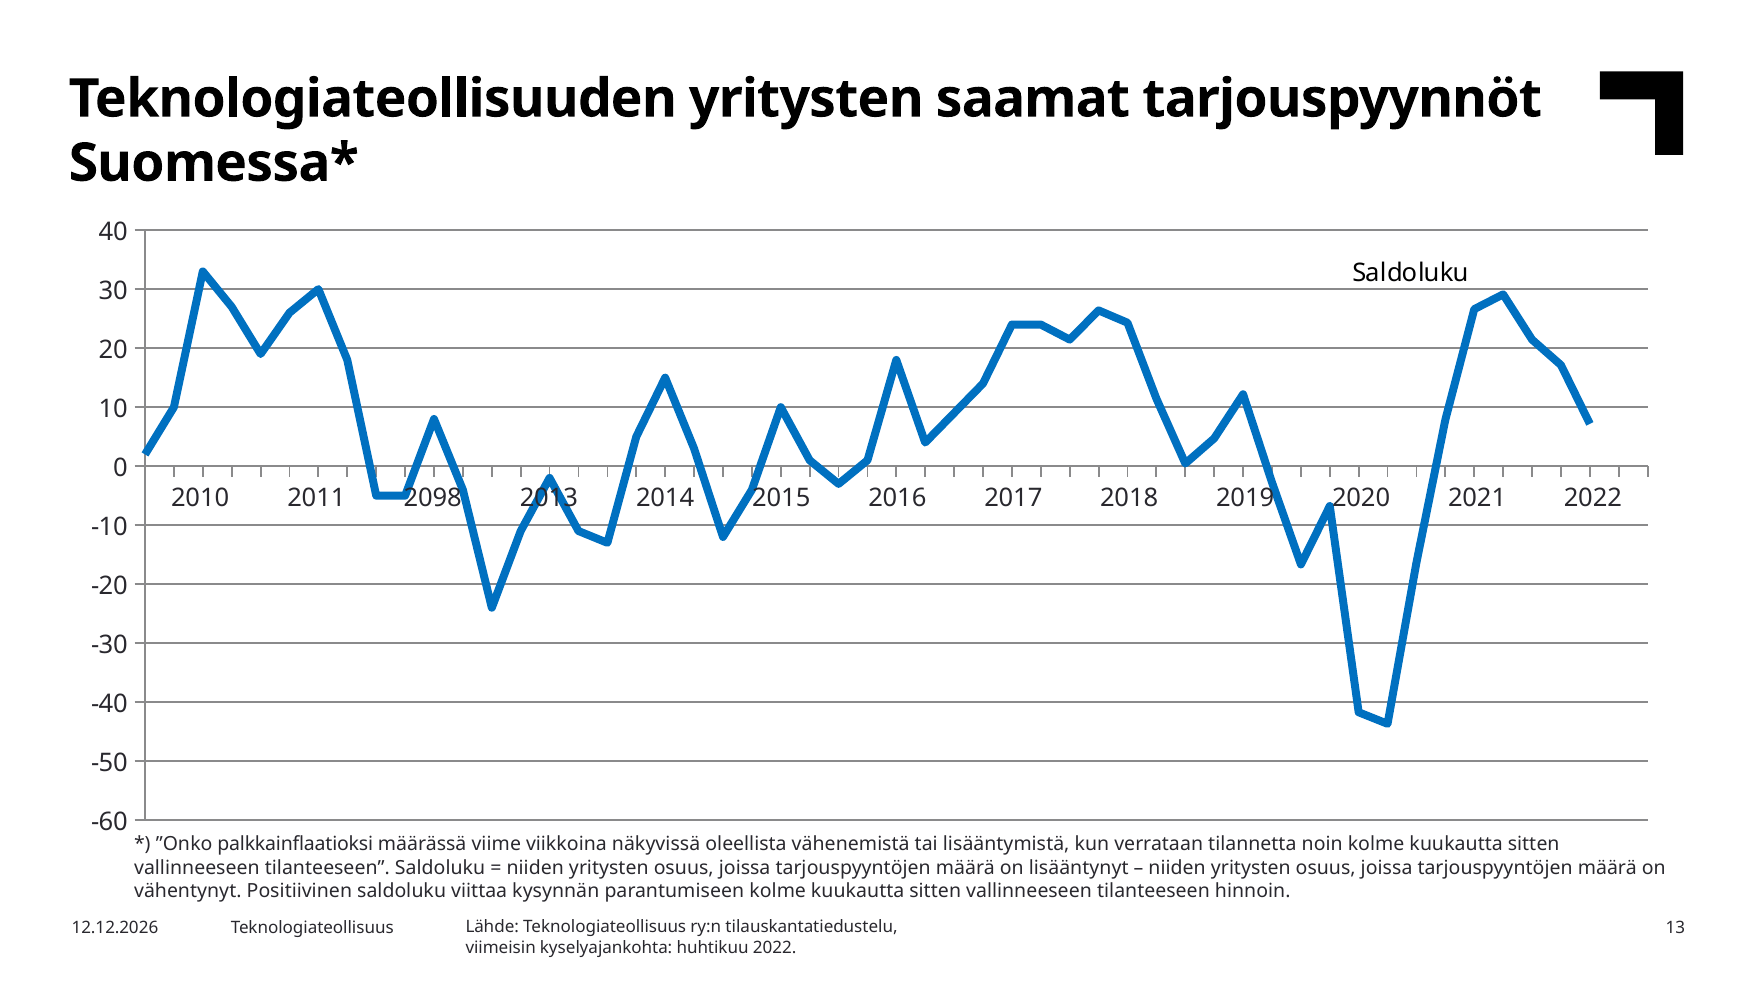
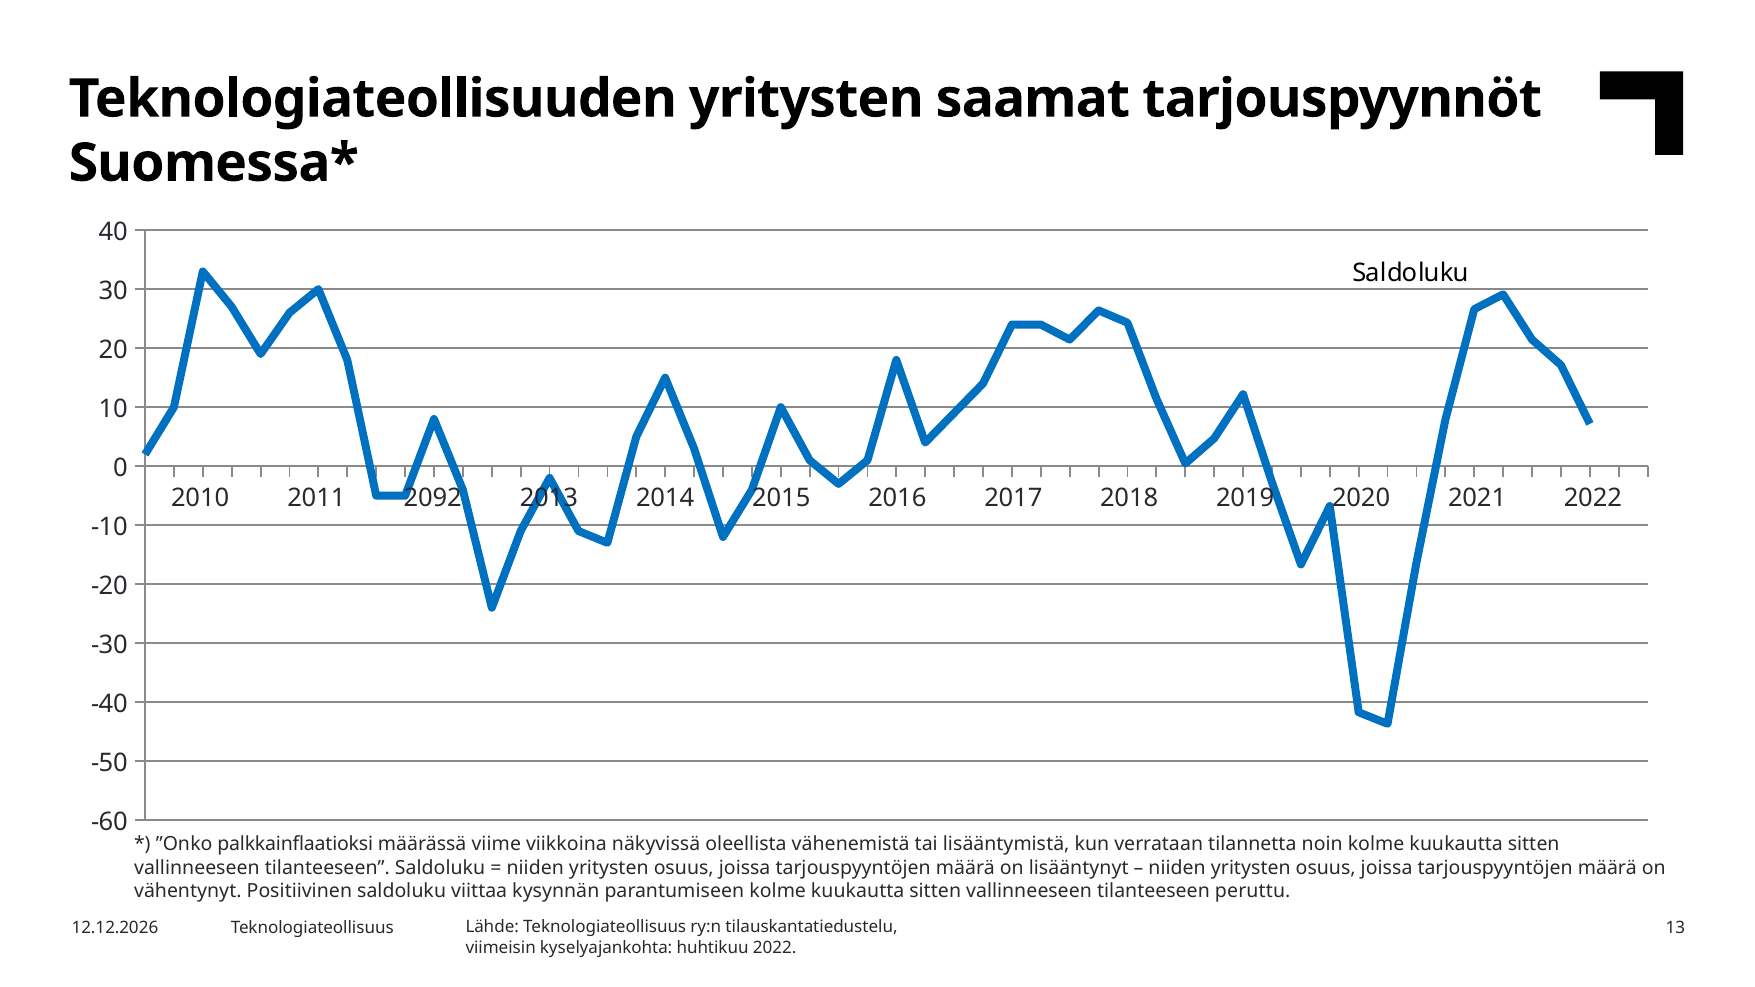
2098: 2098 -> 2092
hinnoin: hinnoin -> peruttu
